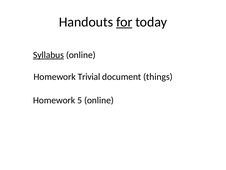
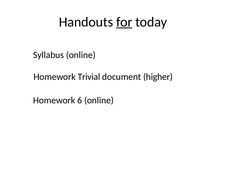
Syllabus underline: present -> none
things: things -> higher
5: 5 -> 6
